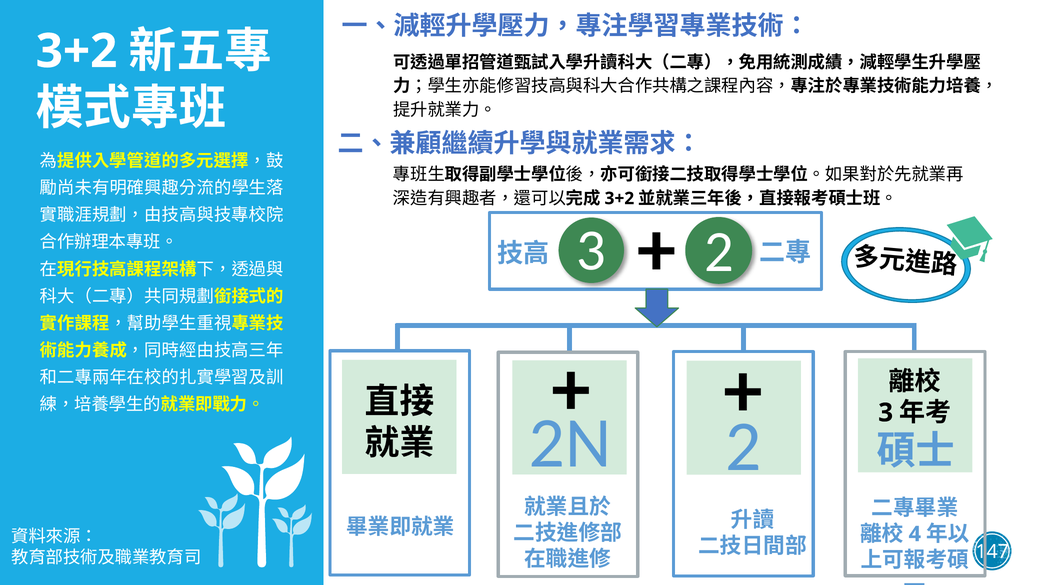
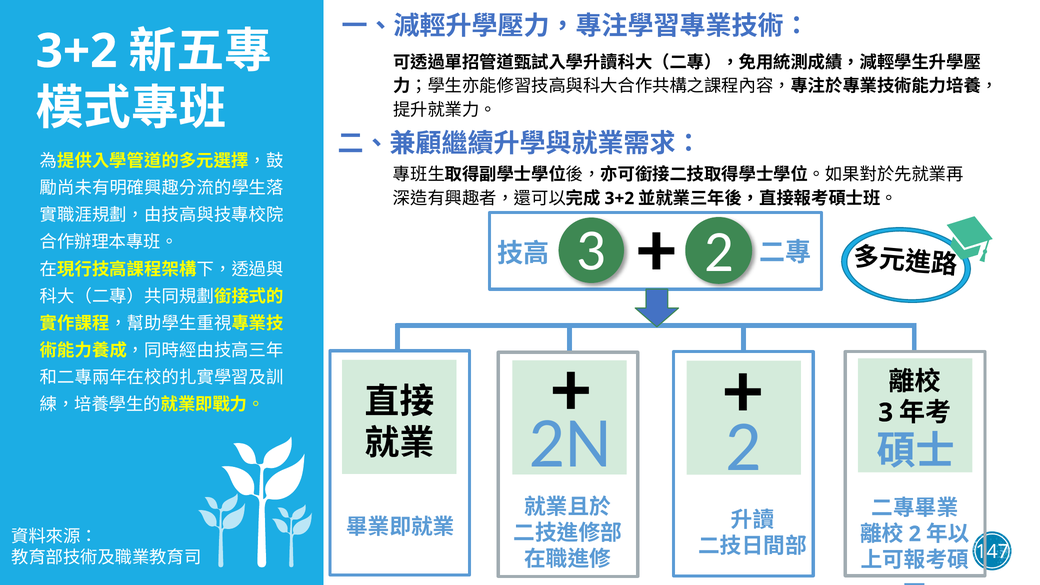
4 at (915, 534): 4 -> 2
